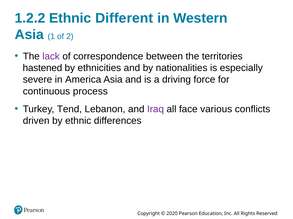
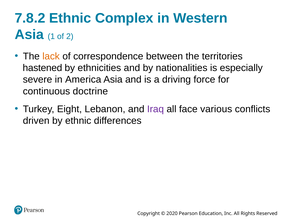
1.2.2: 1.2.2 -> 7.8.2
Different: Different -> Complex
lack colour: purple -> orange
process: process -> doctrine
Tend: Tend -> Eight
